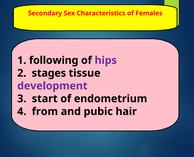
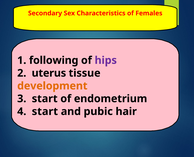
stages: stages -> uterus
development colour: purple -> orange
4 from: from -> start
